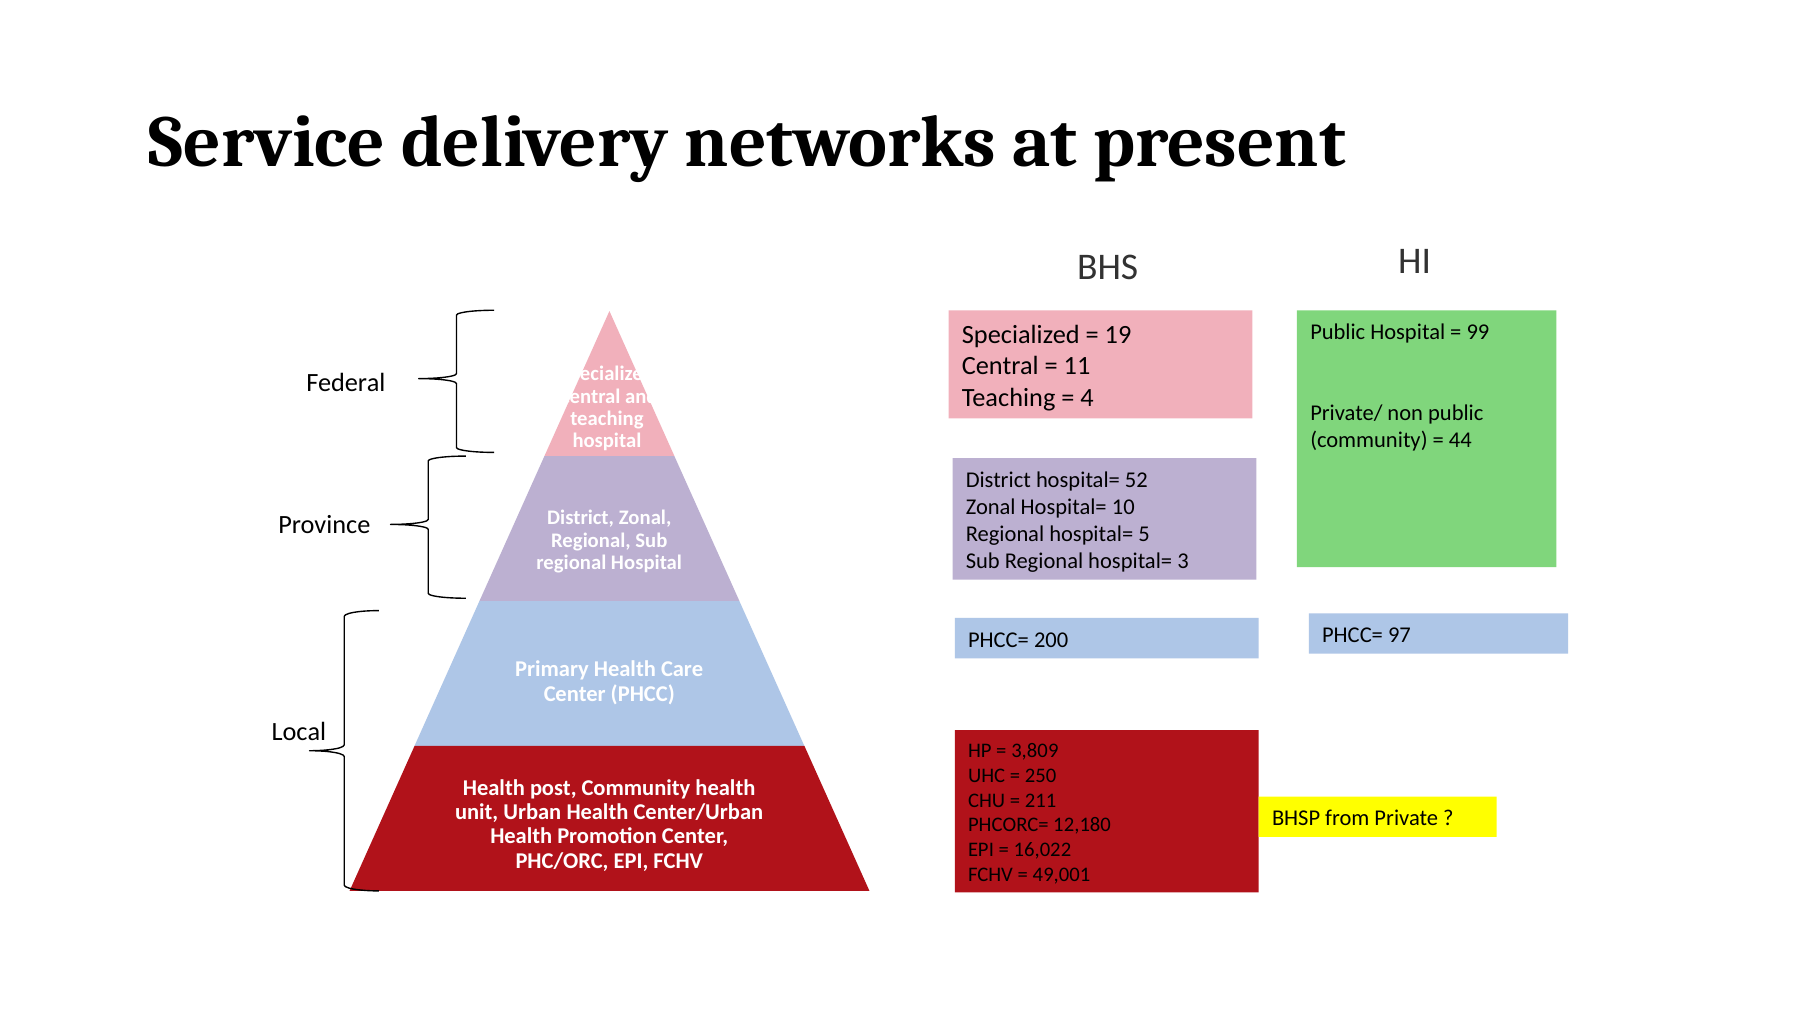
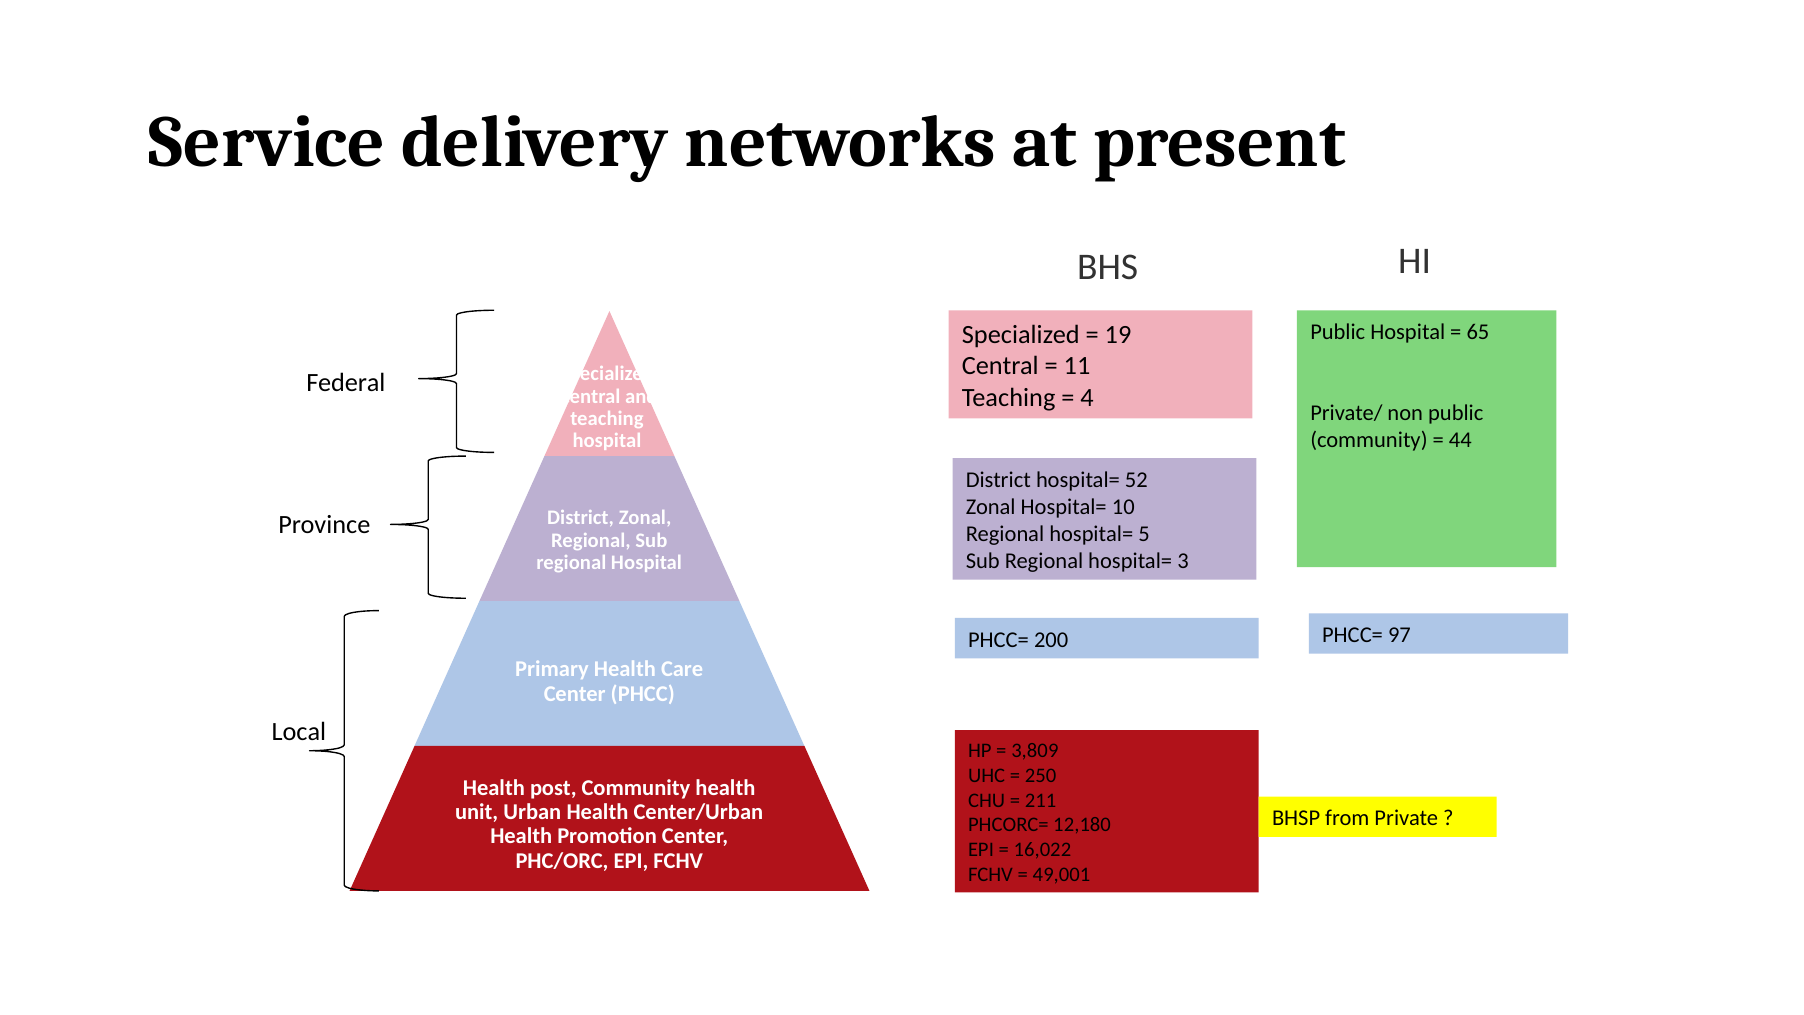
99: 99 -> 65
